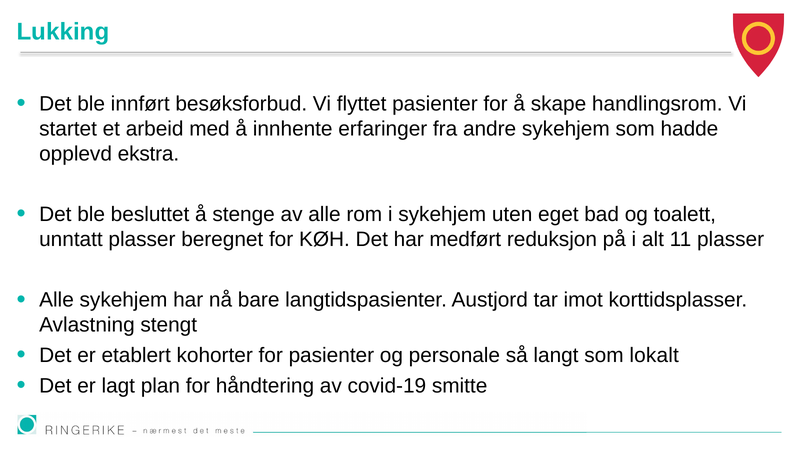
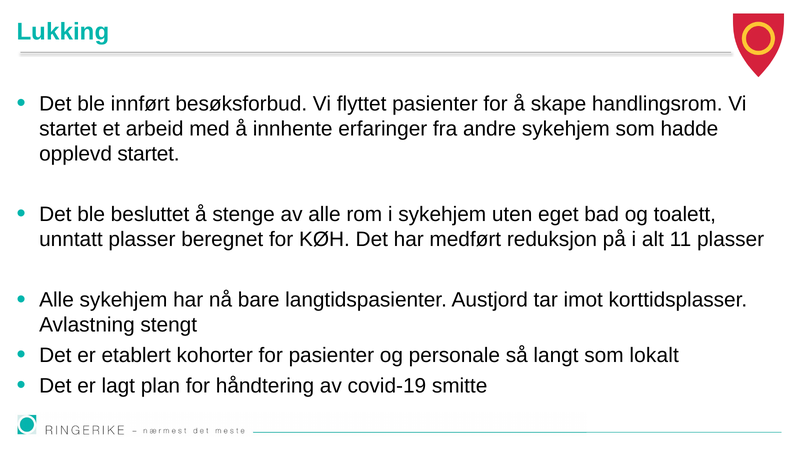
opplevd ekstra: ekstra -> startet
